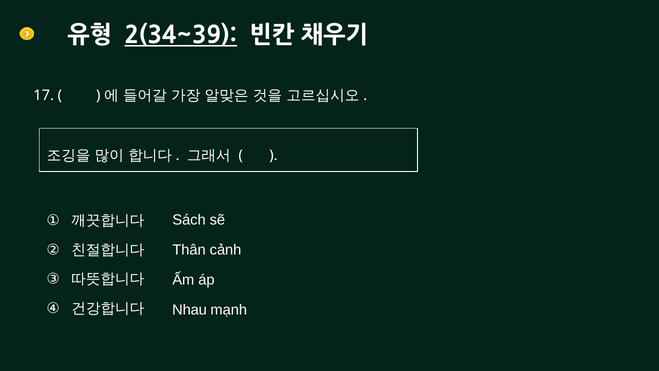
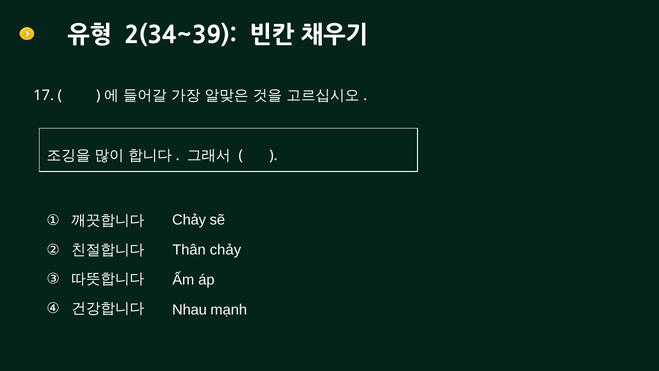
2(34~39 underline: present -> none
Sách at (189, 220): Sách -> Chảy
Thân cảnh: cảnh -> chảy
